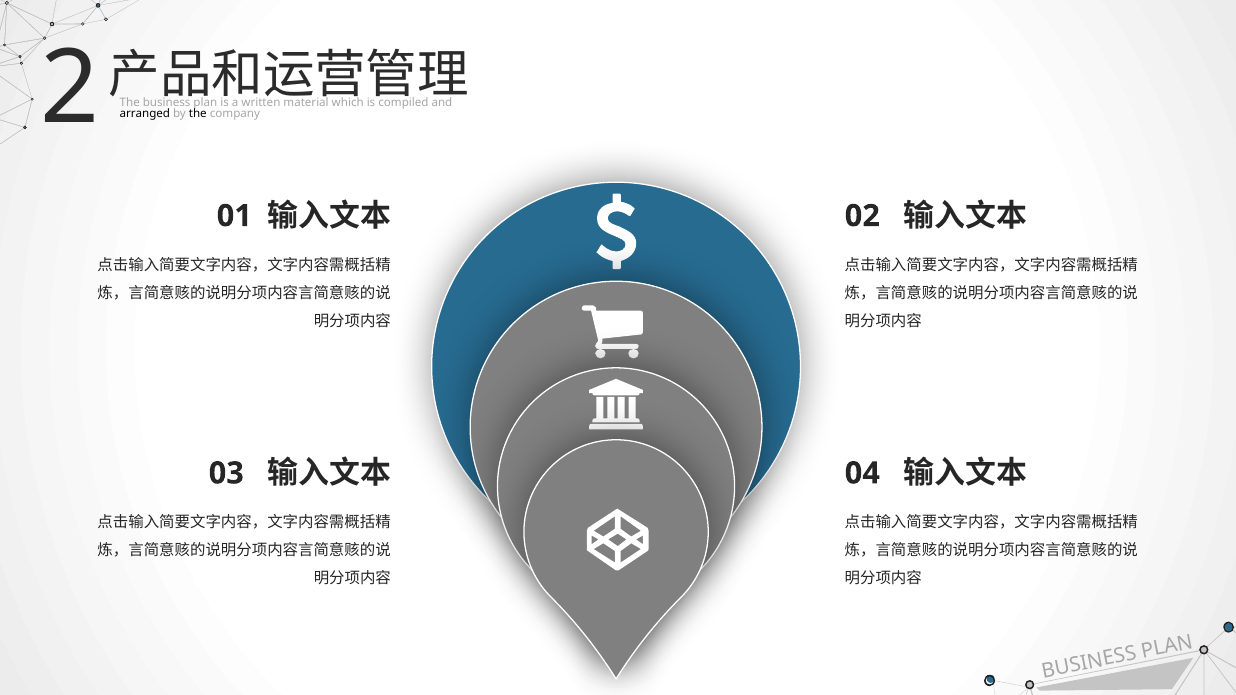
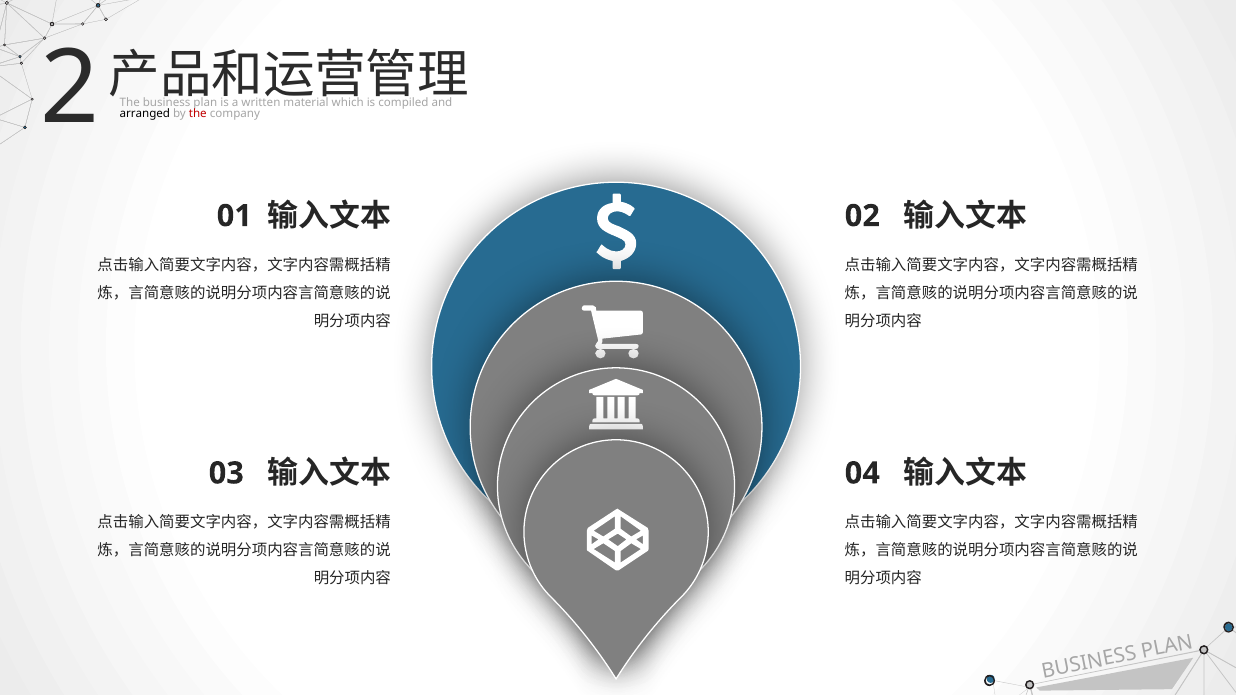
the at (198, 114) colour: black -> red
